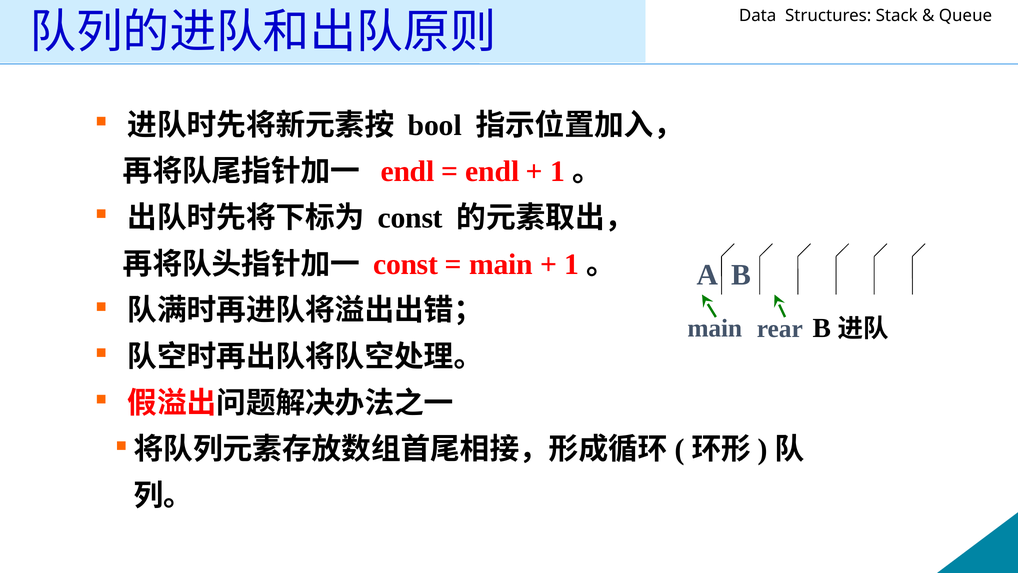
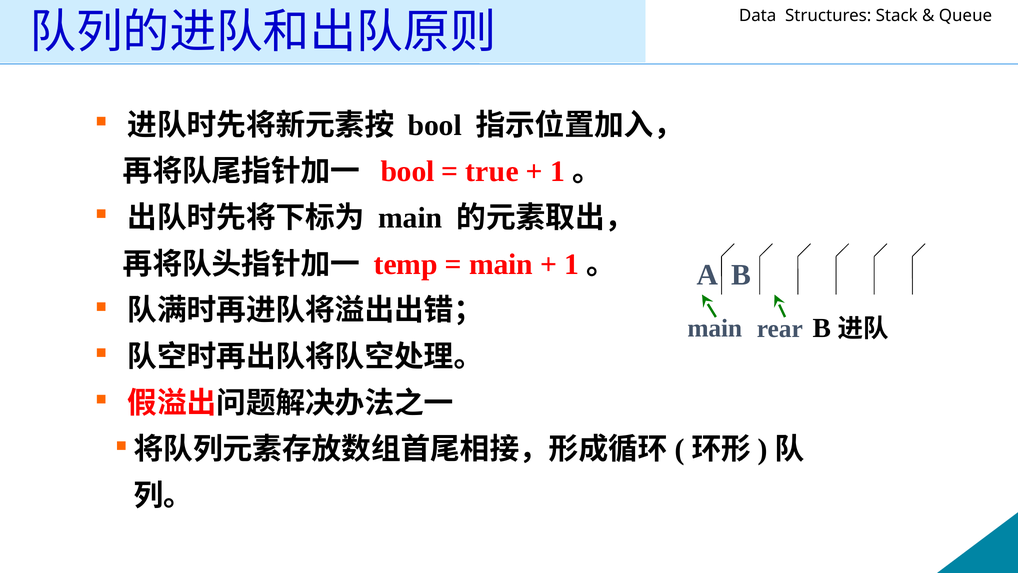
endl at (407, 171): endl -> bool
endl at (492, 171): endl -> true
const at (410, 218): const -> main
const at (406, 264): const -> temp
